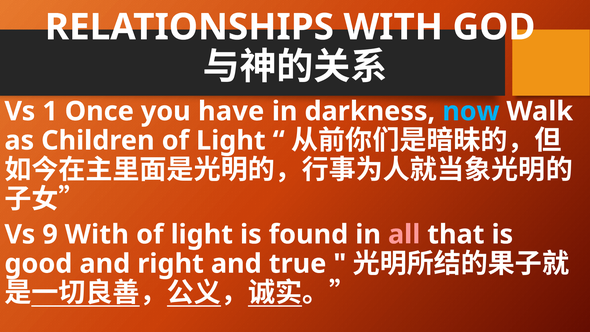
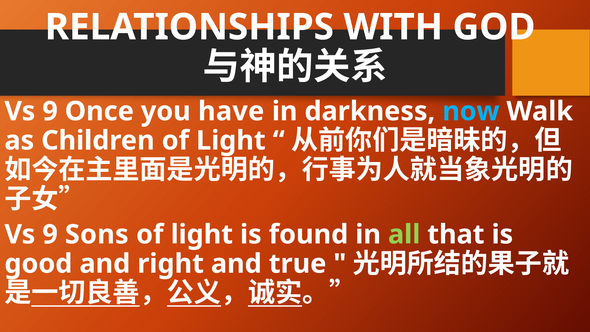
1 at (50, 111): 1 -> 9
9 With: With -> Sons
all colour: pink -> light green
